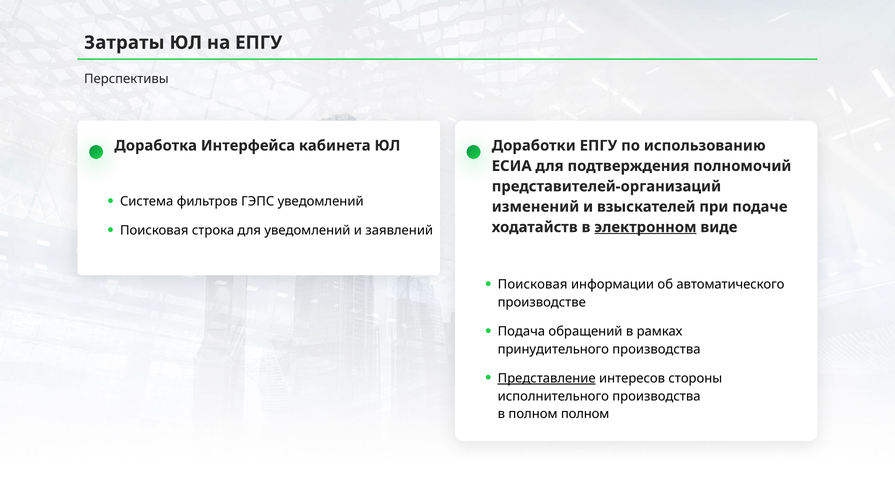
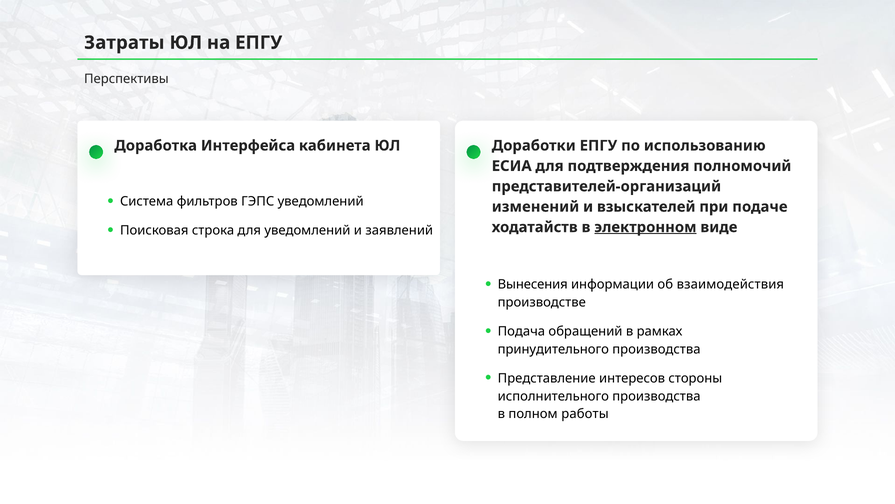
Поисковая at (533, 284): Поисковая -> Вынесения
автоматического: автоматического -> взаимодействия
Представление underline: present -> none
полном полном: полном -> работы
